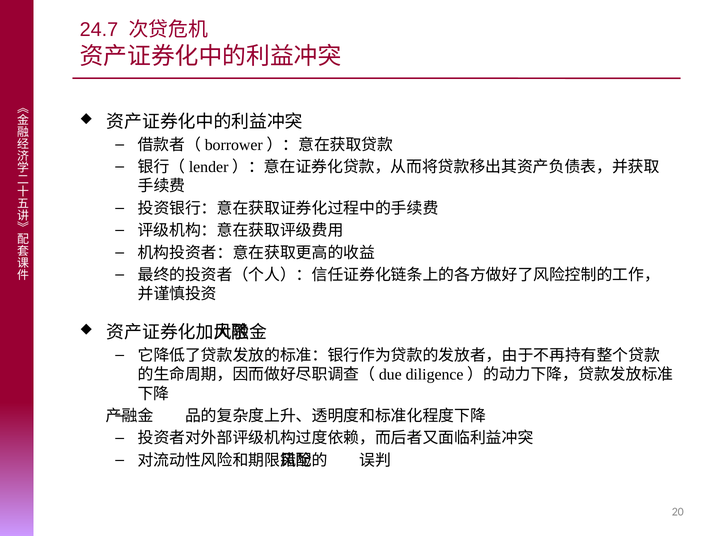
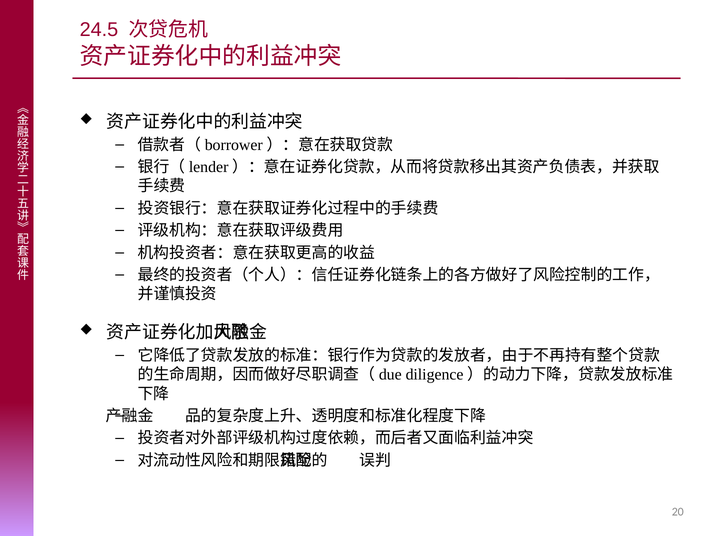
24.7: 24.7 -> 24.5
